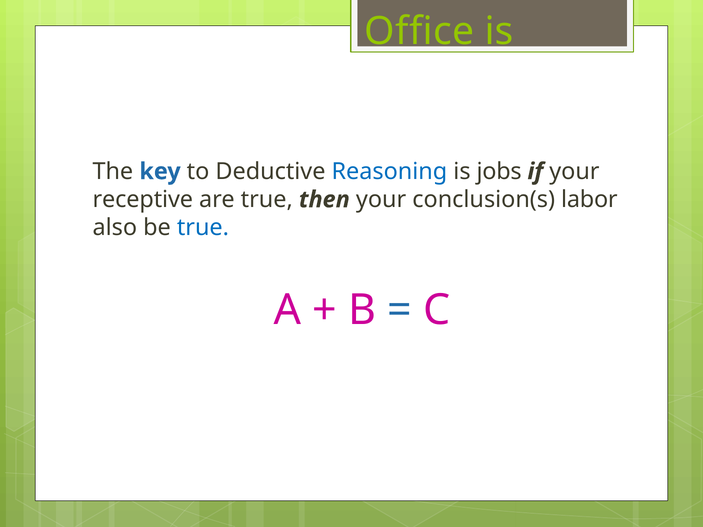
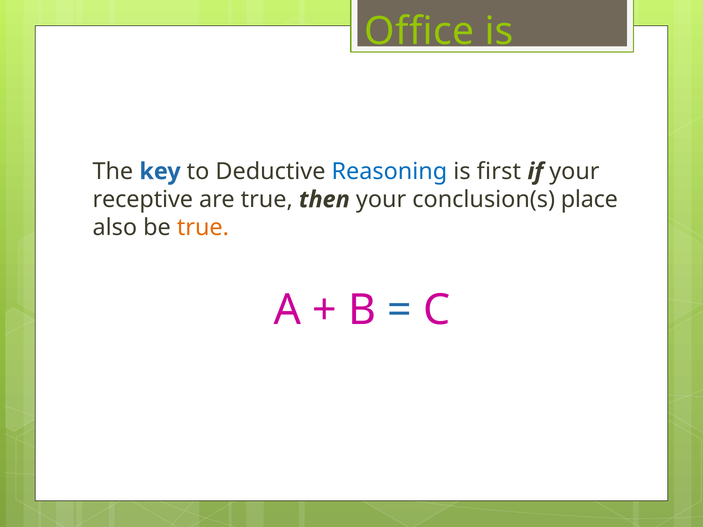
jobs: jobs -> first
labor: labor -> place
true at (203, 228) colour: blue -> orange
